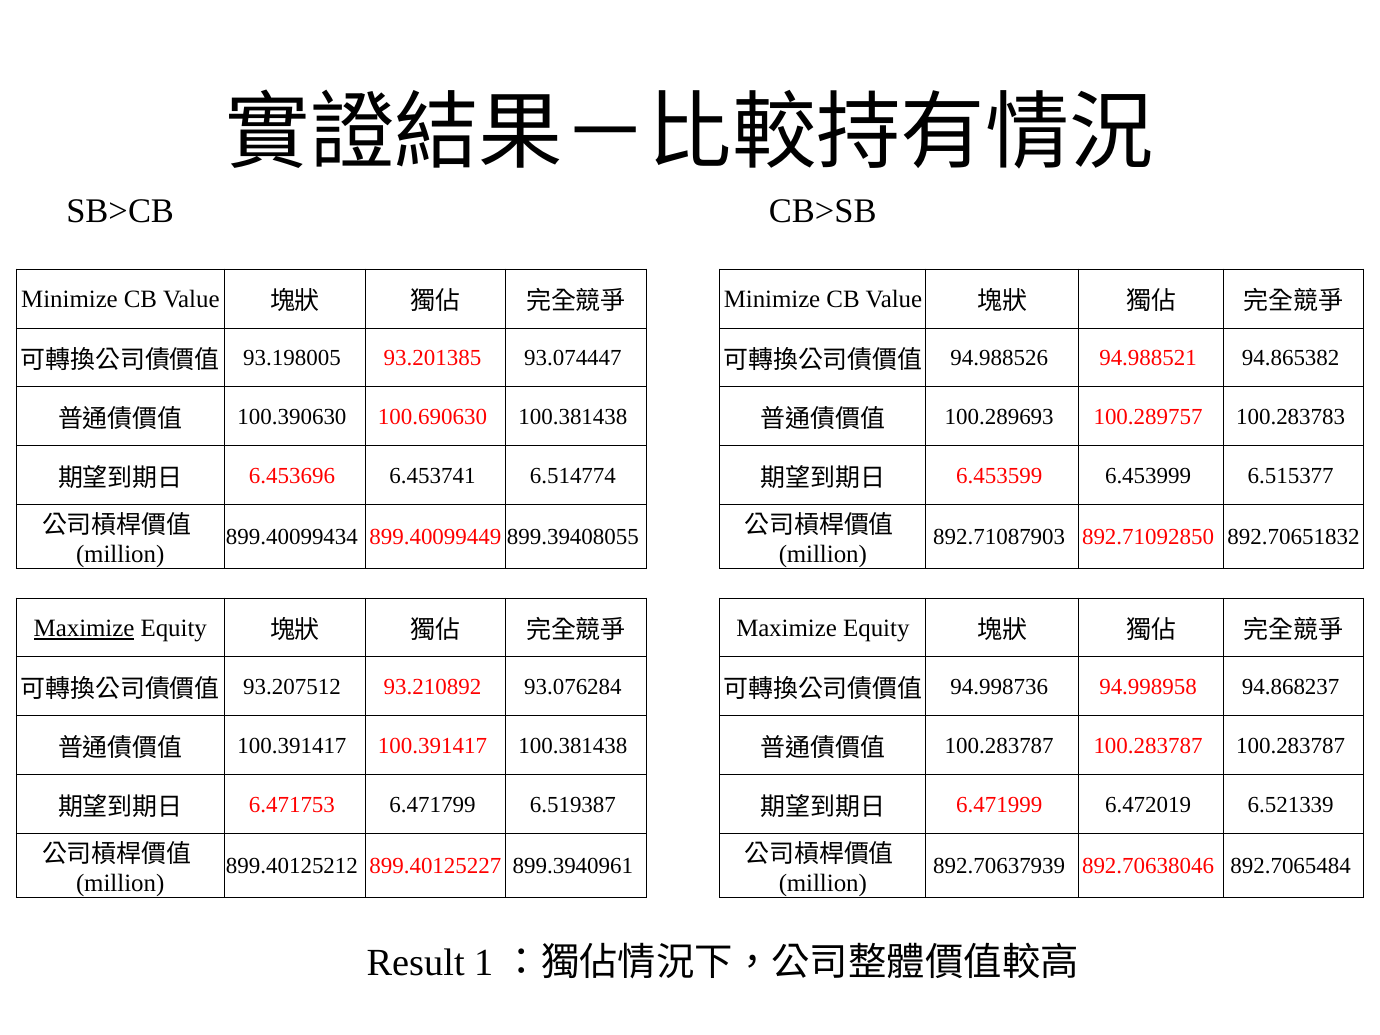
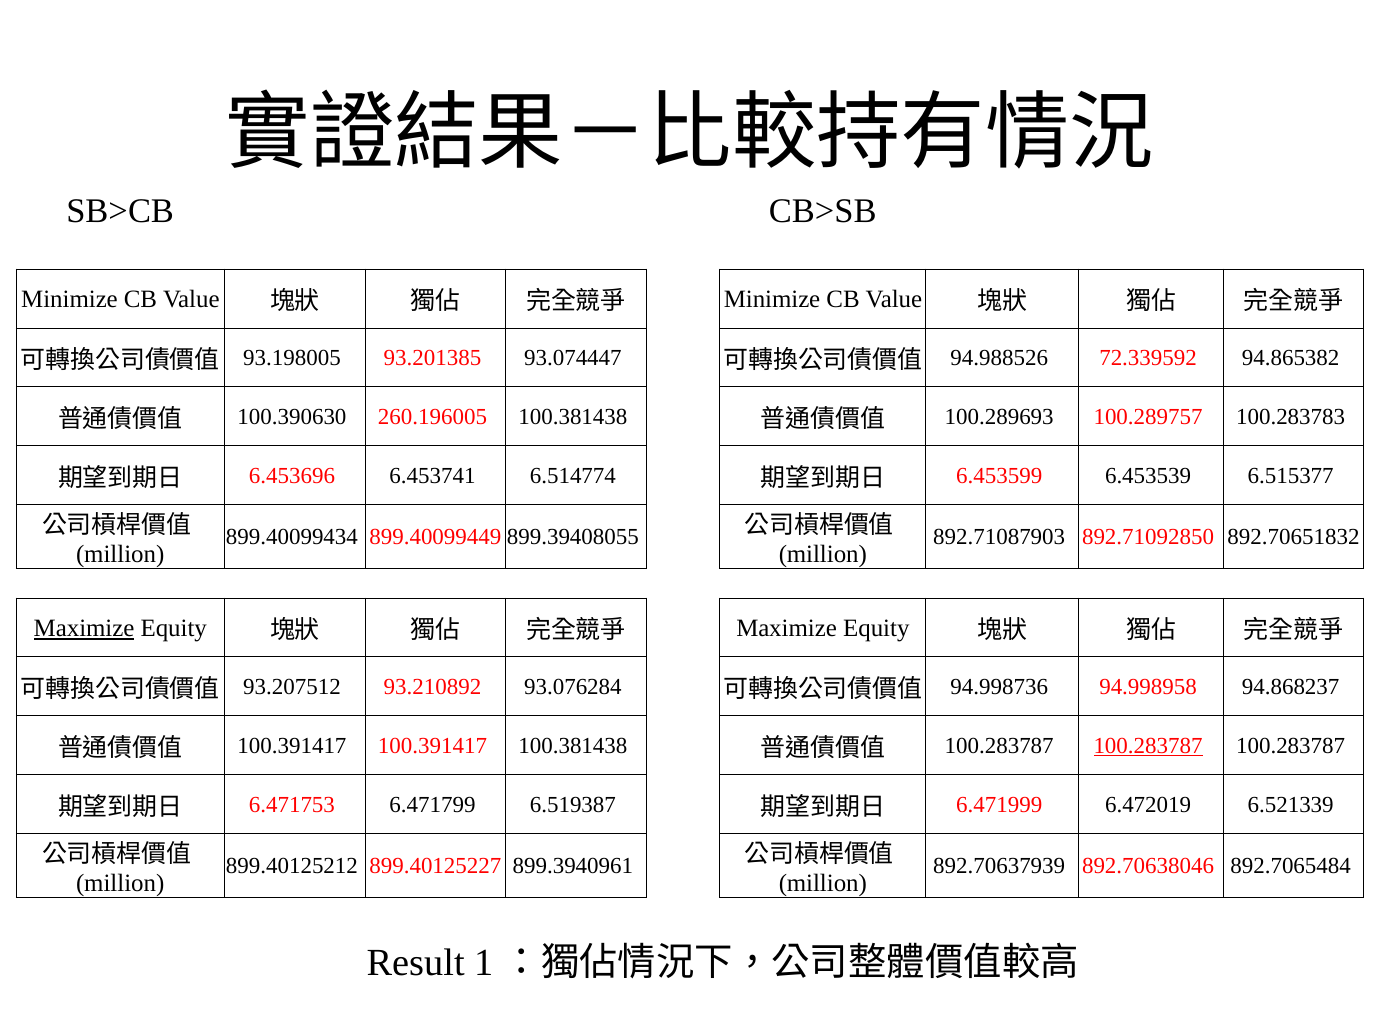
94.988521: 94.988521 -> 72.339592
100.690630: 100.690630 -> 260.196005
6.453999: 6.453999 -> 6.453539
100.283787 at (1148, 746) underline: none -> present
